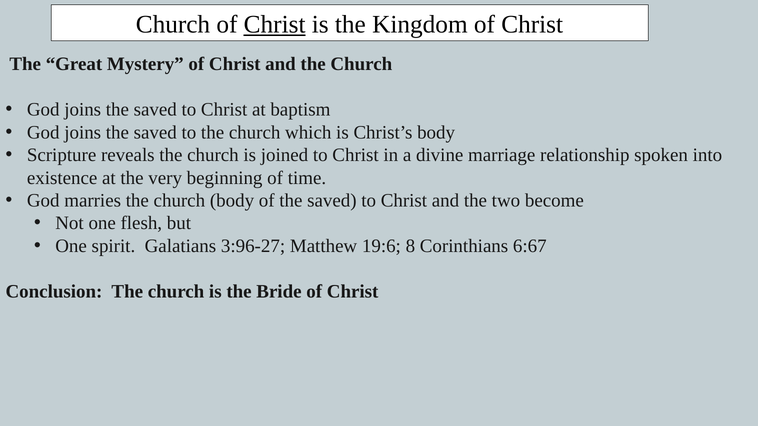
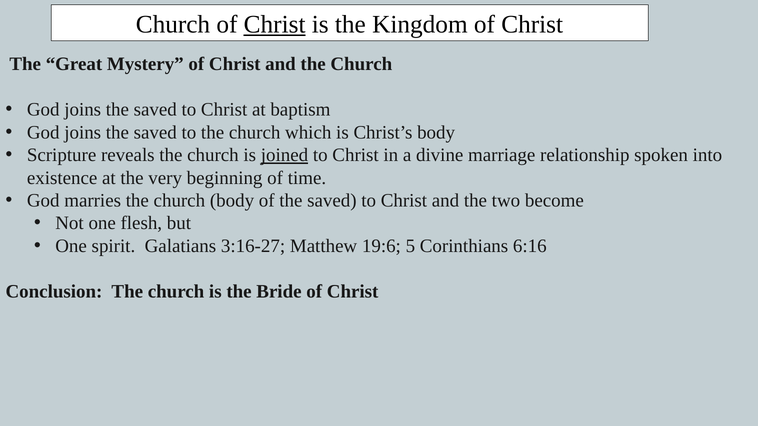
joined underline: none -> present
3:96-27: 3:96-27 -> 3:16-27
8: 8 -> 5
6:67: 6:67 -> 6:16
